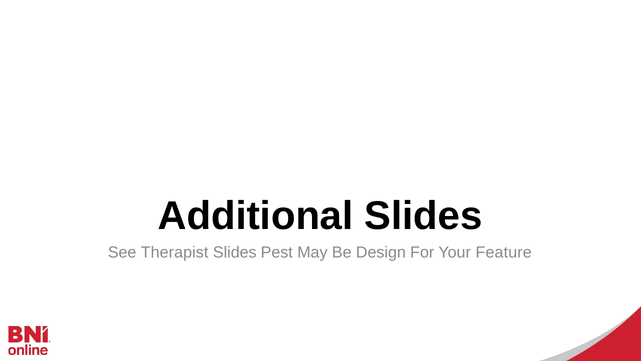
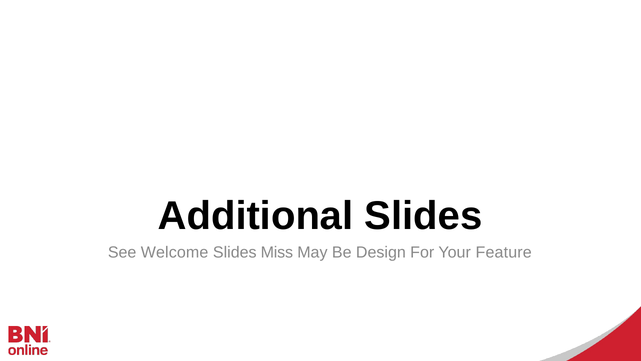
Therapist: Therapist -> Welcome
Pest: Pest -> Miss
